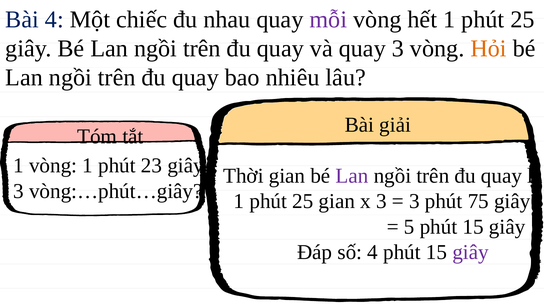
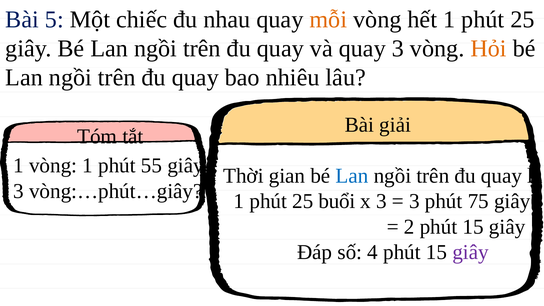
Bài 4: 4 -> 5
mỗi colour: purple -> orange
23: 23 -> 55
Lan at (352, 176) colour: purple -> blue
25 gian: gian -> buổi
5: 5 -> 2
